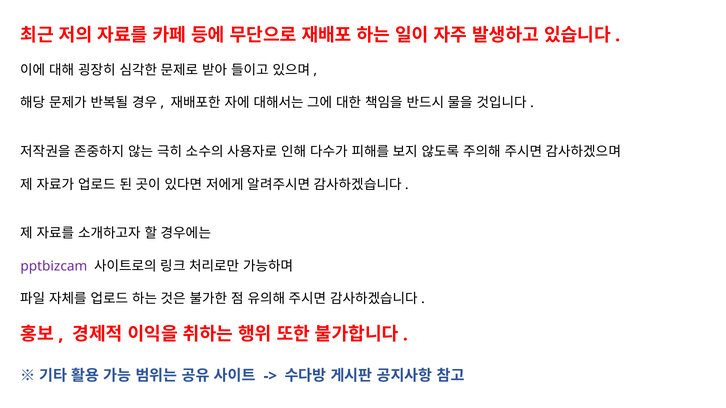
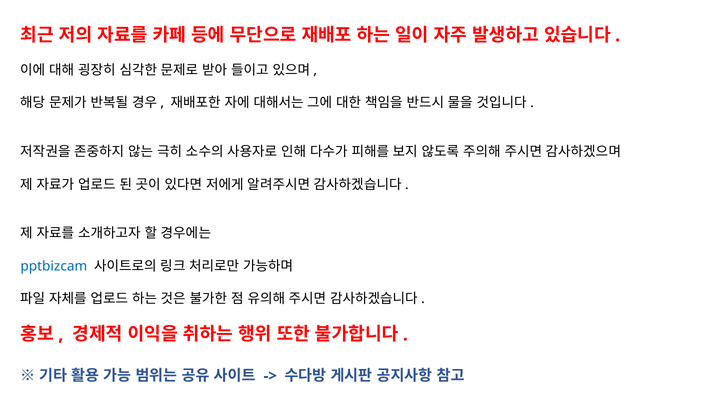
pptbizcam colour: purple -> blue
